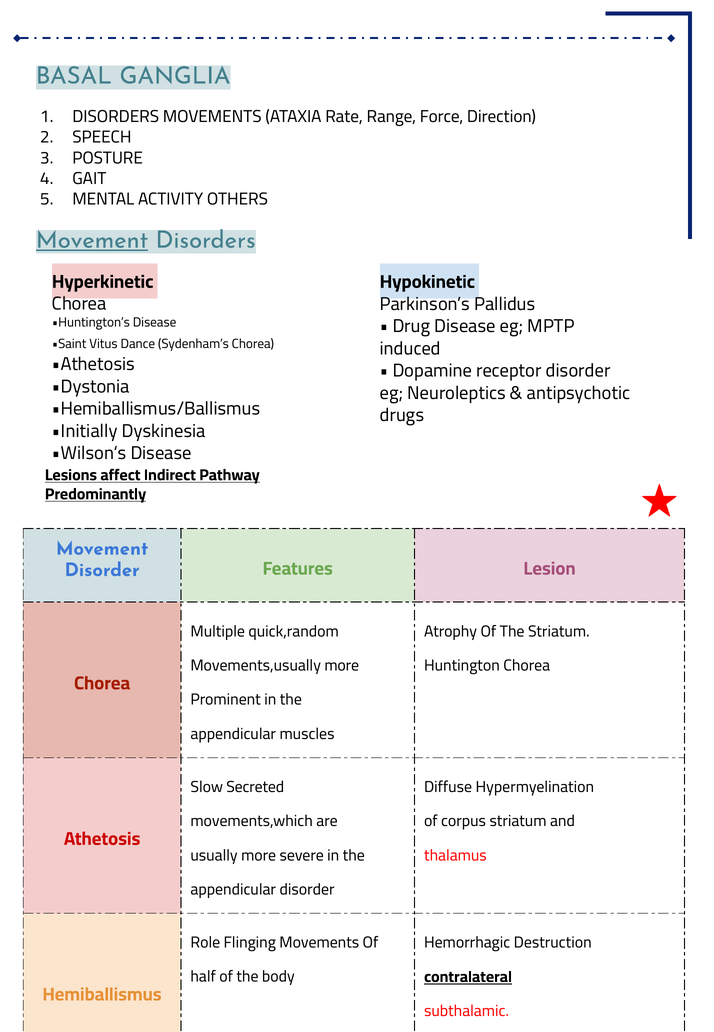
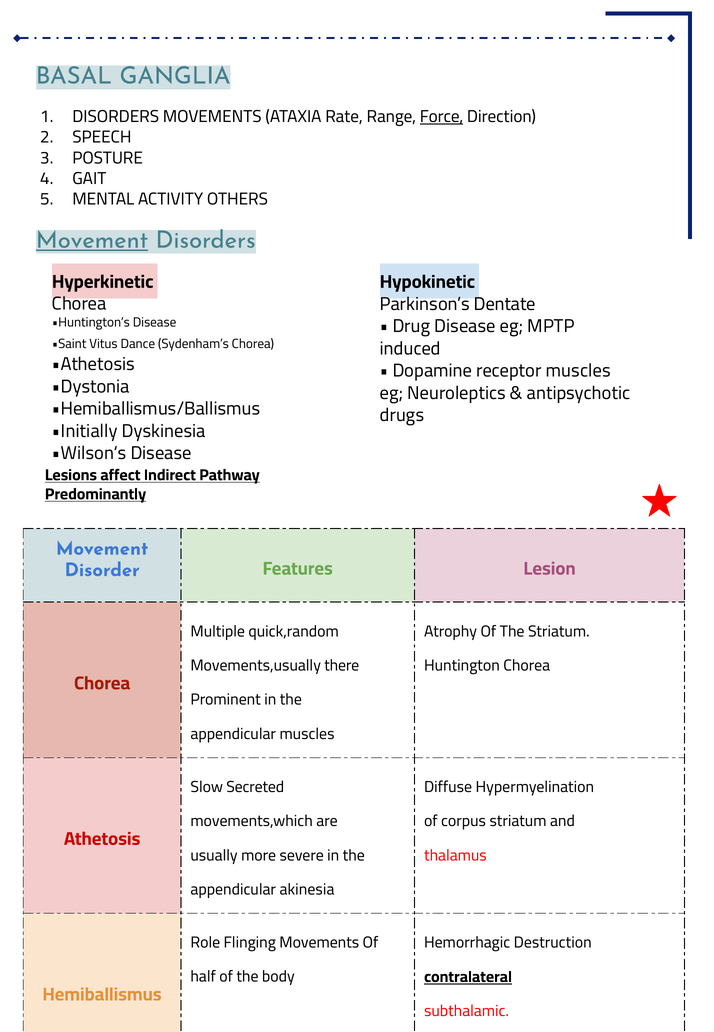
Force underline: none -> present
Pallidus: Pallidus -> Dentate
receptor disorder: disorder -> muscles
Movements,usually more: more -> there
appendicular disorder: disorder -> akinesia
